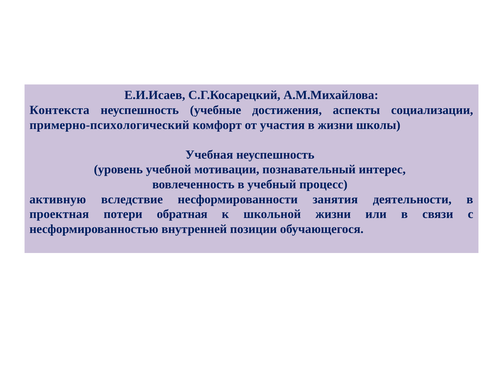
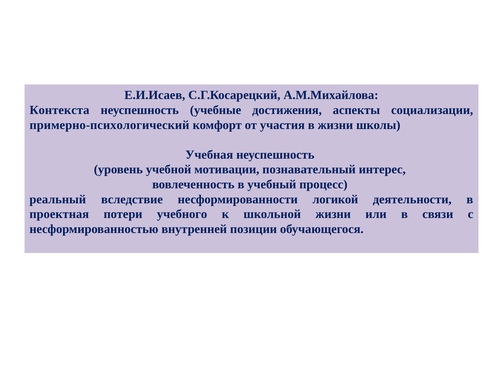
активную: активную -> реальный
занятия: занятия -> логикой
обратная: обратная -> учебного
